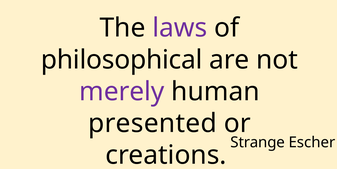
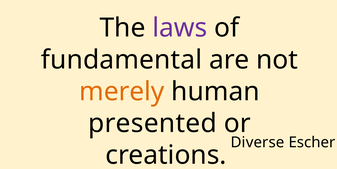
philosophical: philosophical -> fundamental
merely colour: purple -> orange
Strange: Strange -> Diverse
